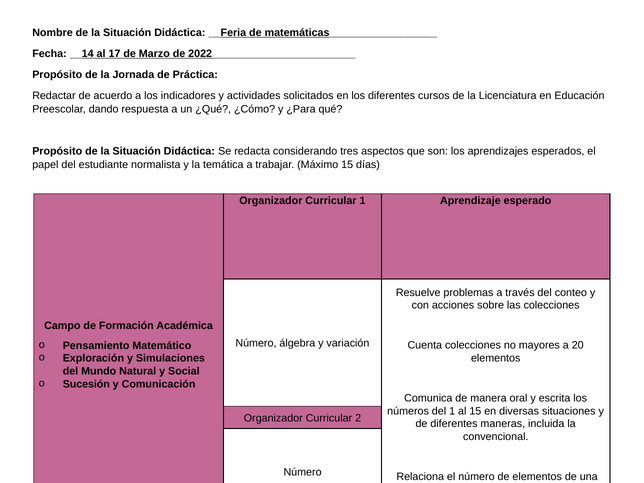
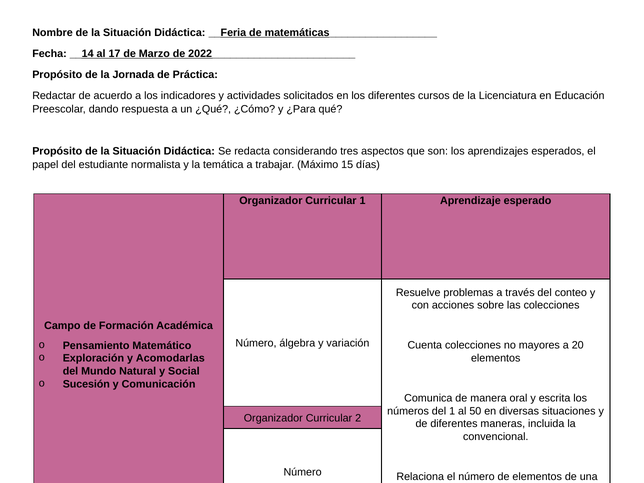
Simulaciones: Simulaciones -> Acomodarlas
al 15: 15 -> 50
